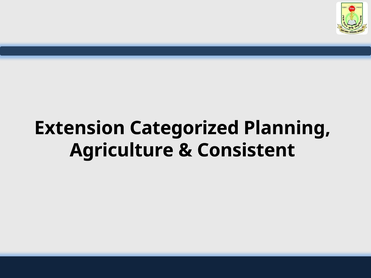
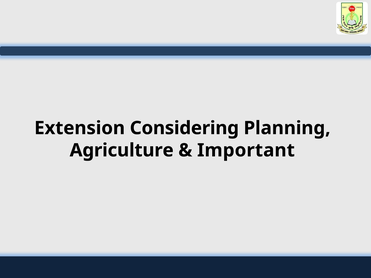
Categorized: Categorized -> Considering
Consistent: Consistent -> Important
